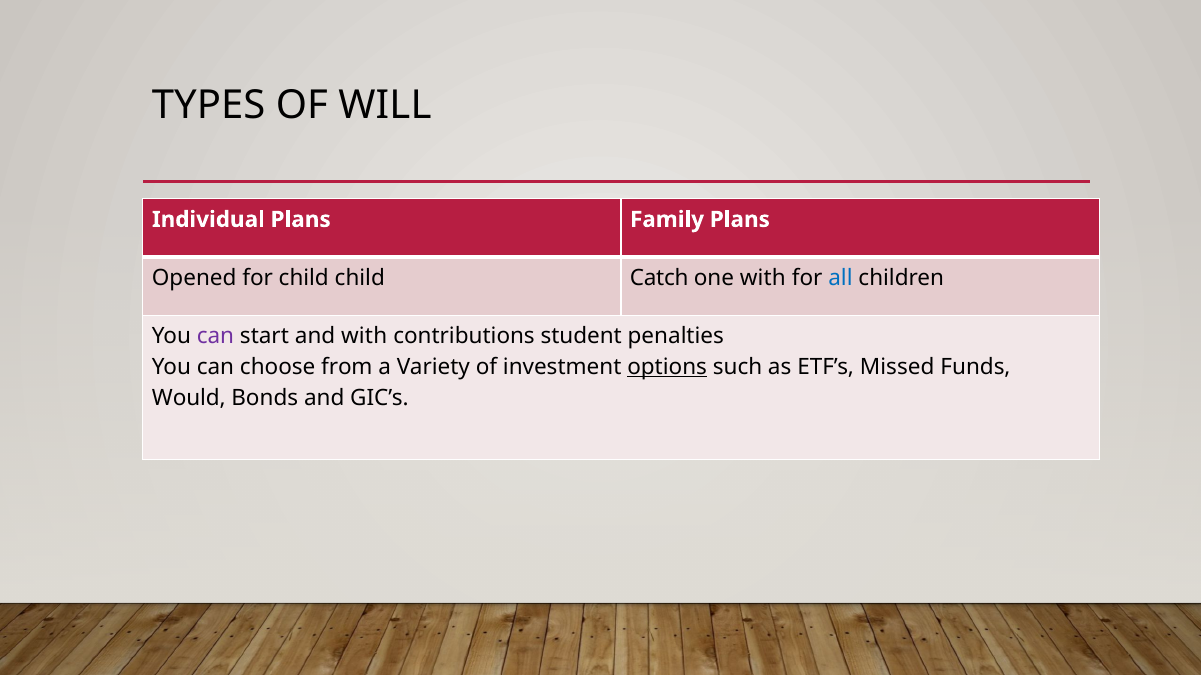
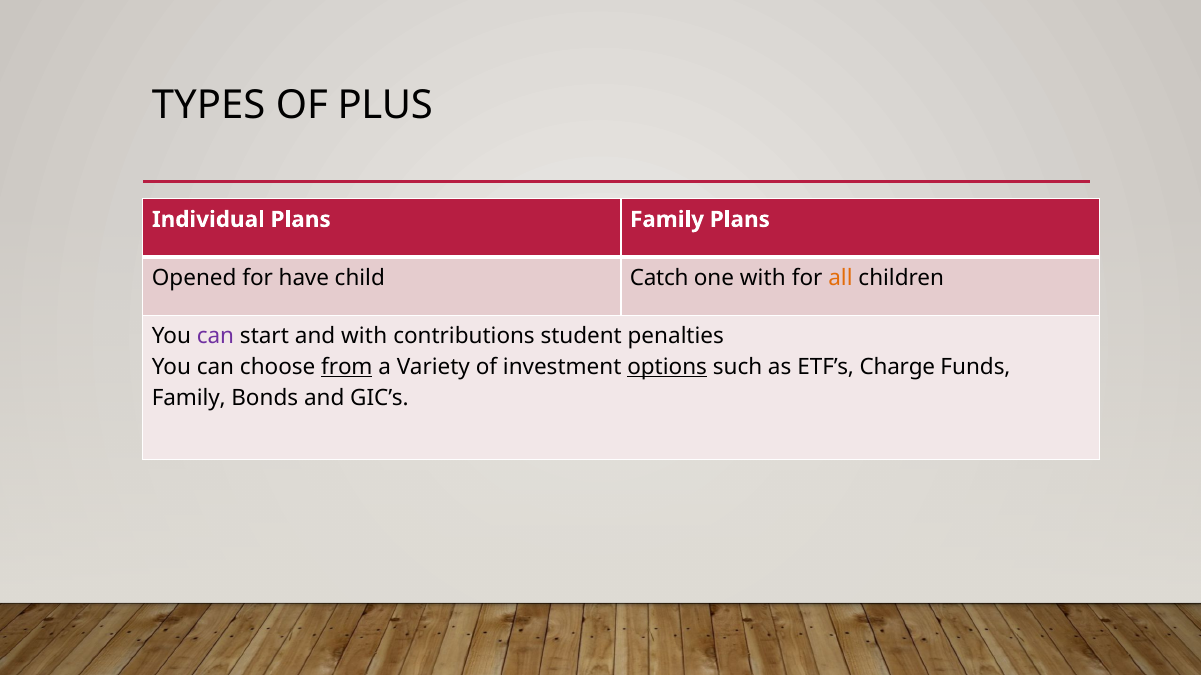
WILL: WILL -> PLUS
for child: child -> have
all colour: blue -> orange
from underline: none -> present
Missed: Missed -> Charge
Would at (189, 398): Would -> Family
